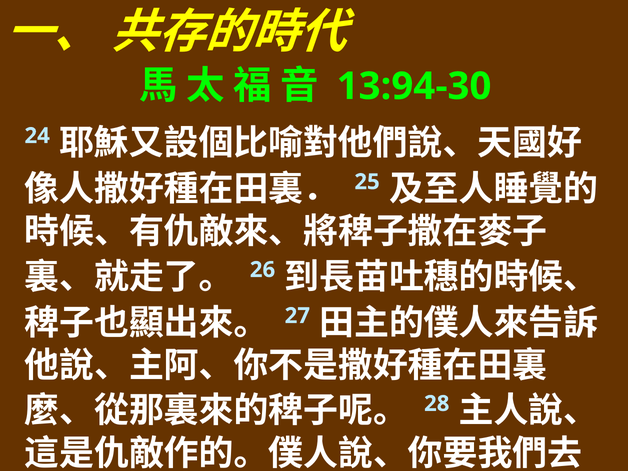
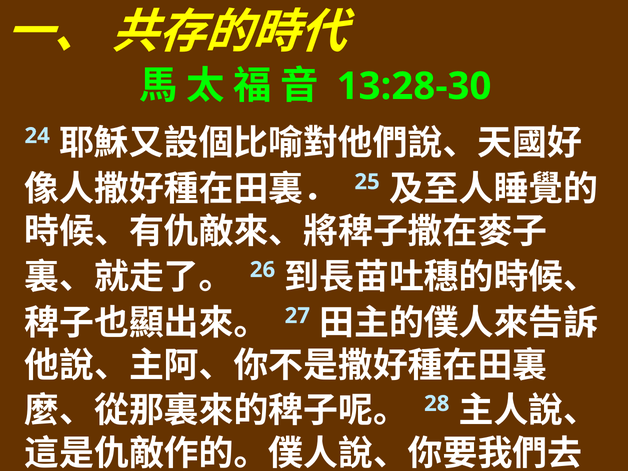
13:94-30: 13:94-30 -> 13:28-30
